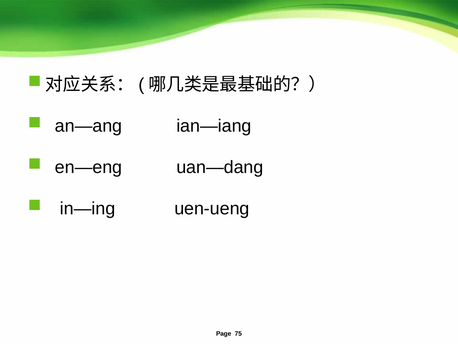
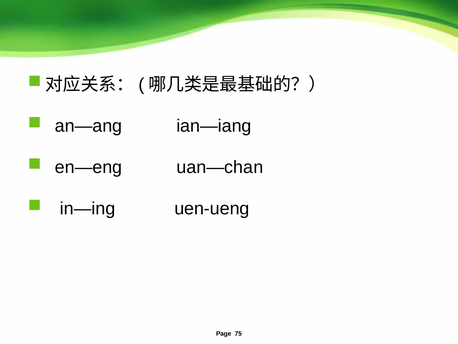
uan—dang: uan—dang -> uan—chan
